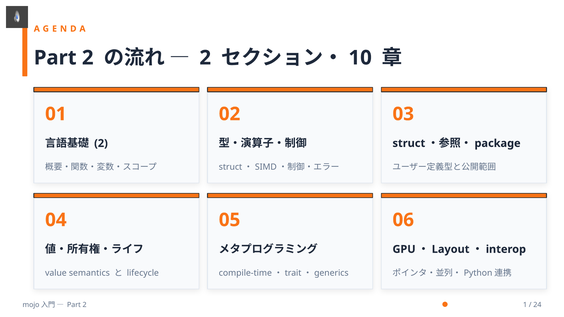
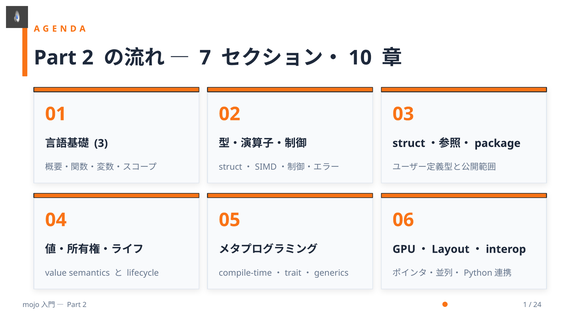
2 at (205, 58): 2 -> 7
2 at (101, 143): 2 -> 3
